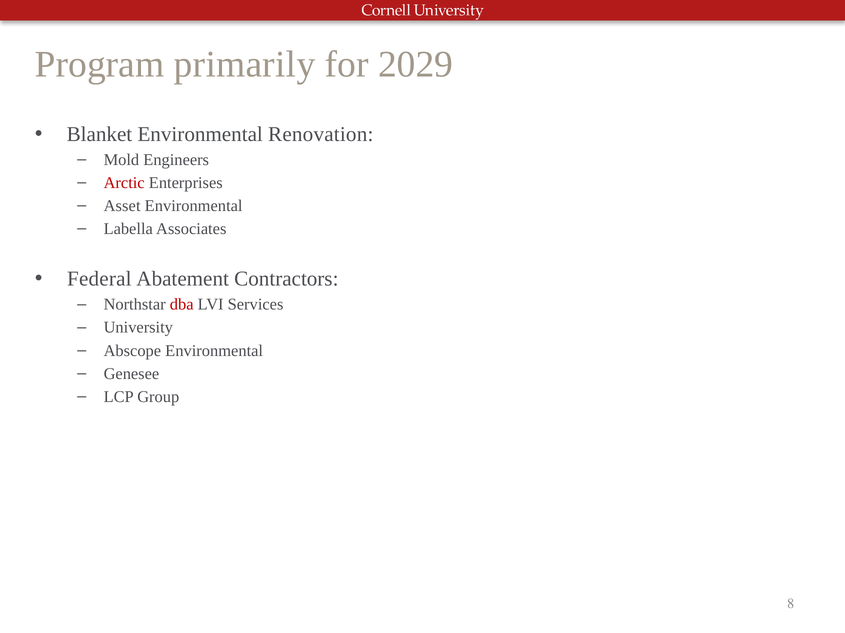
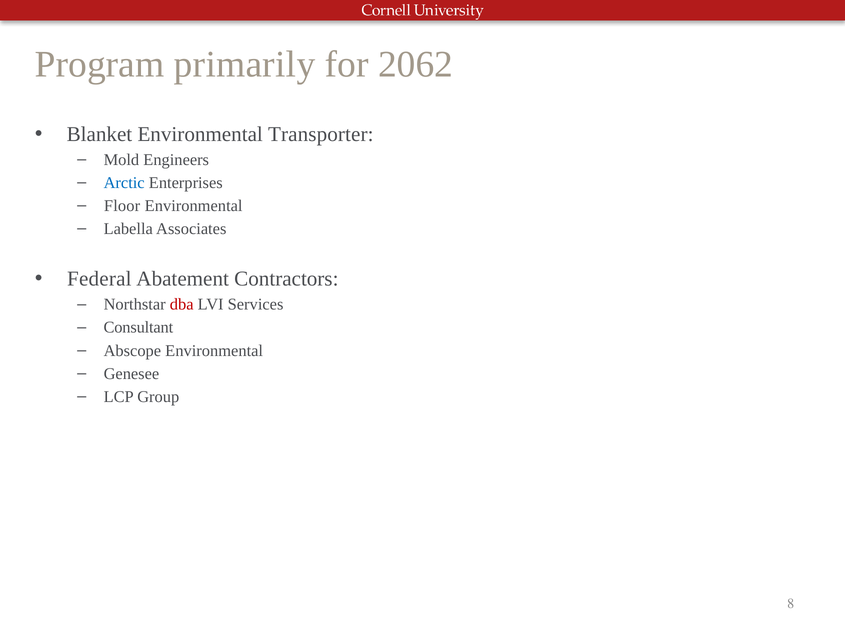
2029: 2029 -> 2062
Renovation: Renovation -> Transporter
Arctic colour: red -> blue
Asset: Asset -> Floor
University: University -> Consultant
